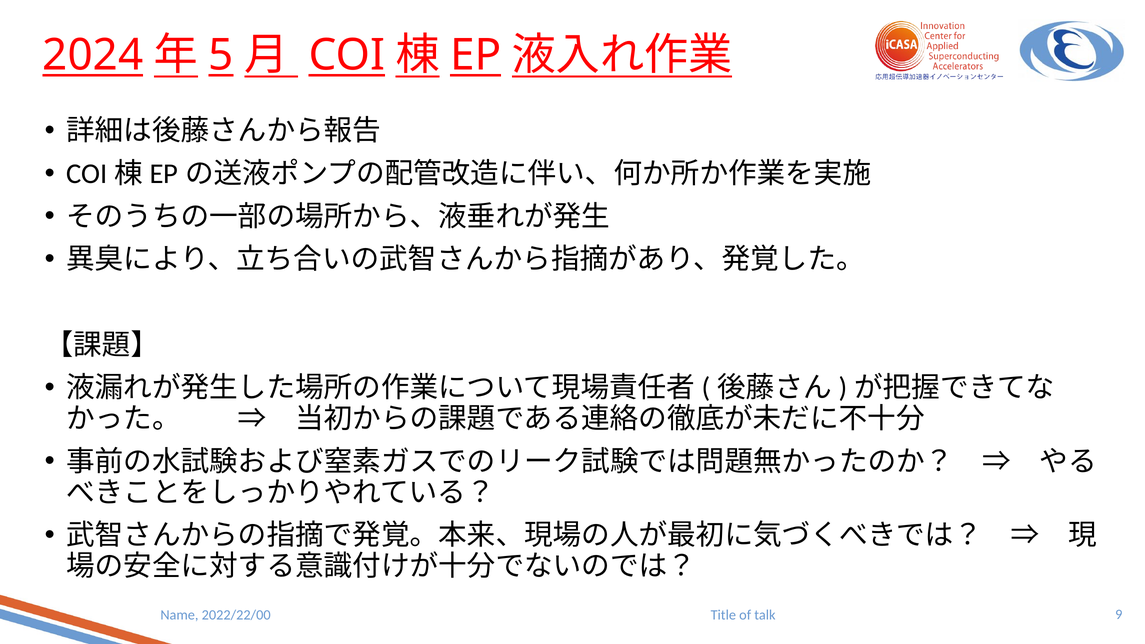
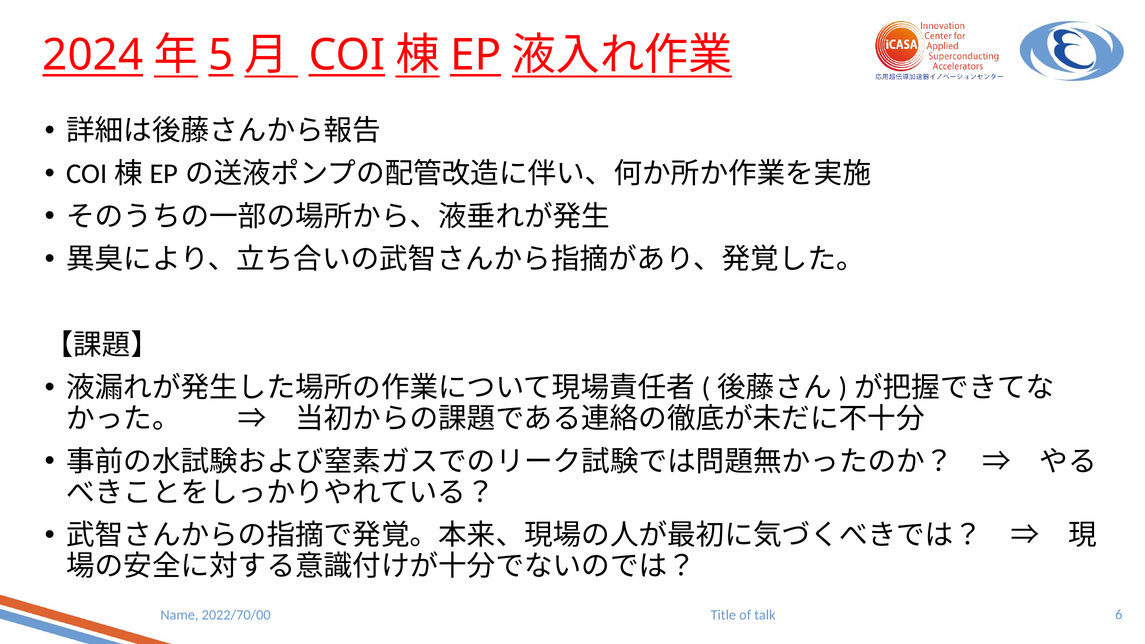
2022/22/00: 2022/22/00 -> 2022/70/00
9: 9 -> 6
